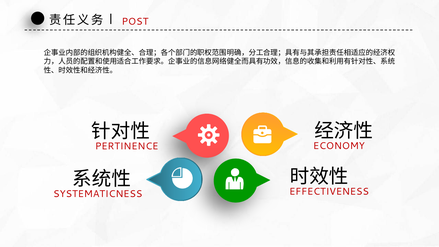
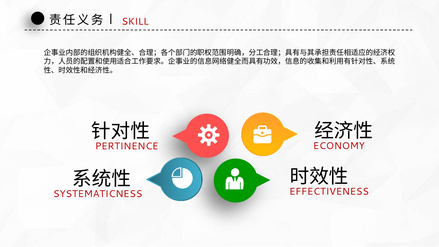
POST: POST -> SKILL
